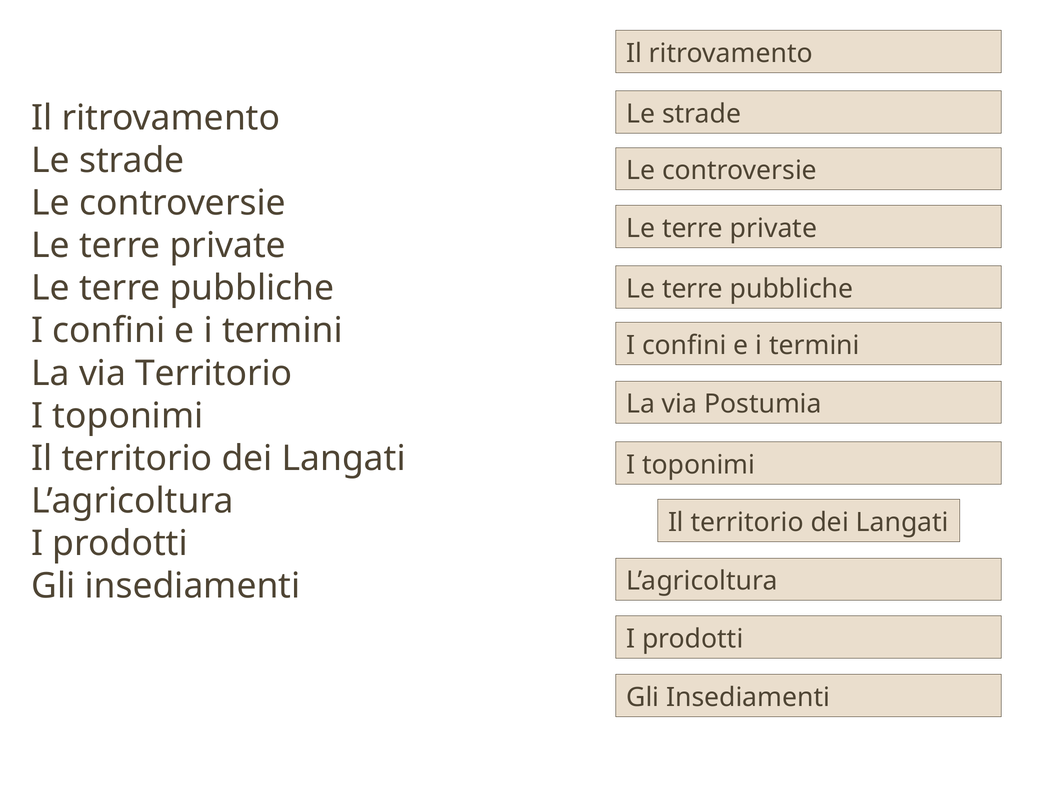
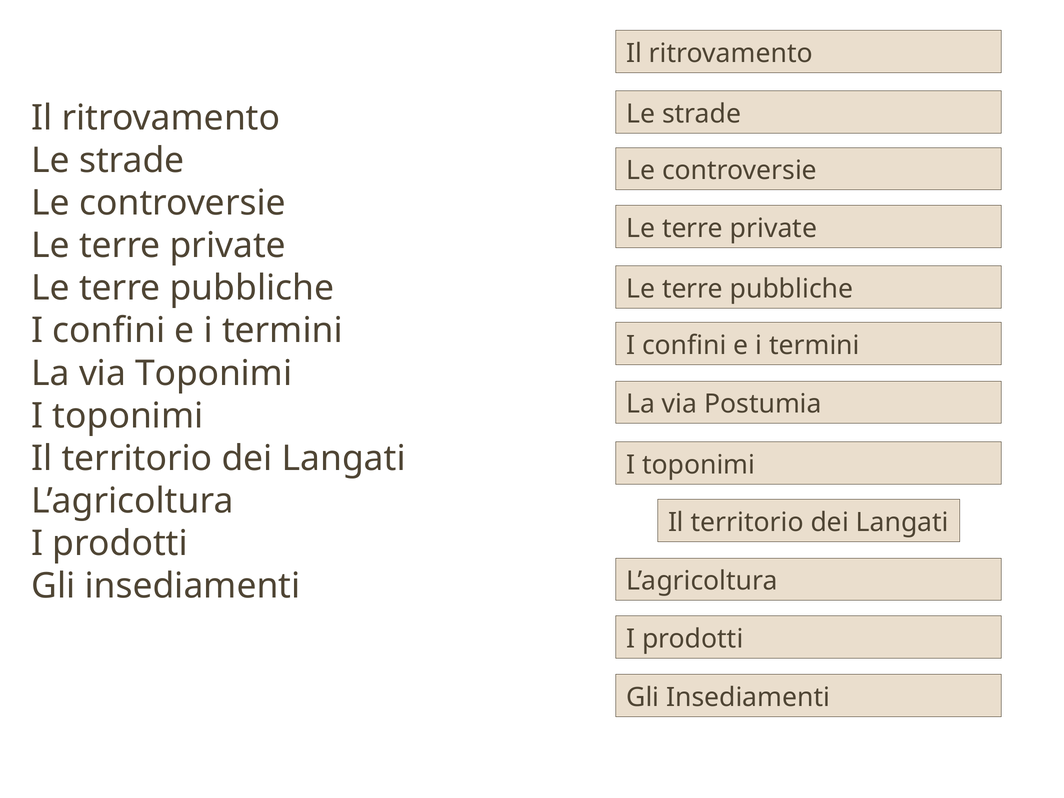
via Territorio: Territorio -> Toponimi
